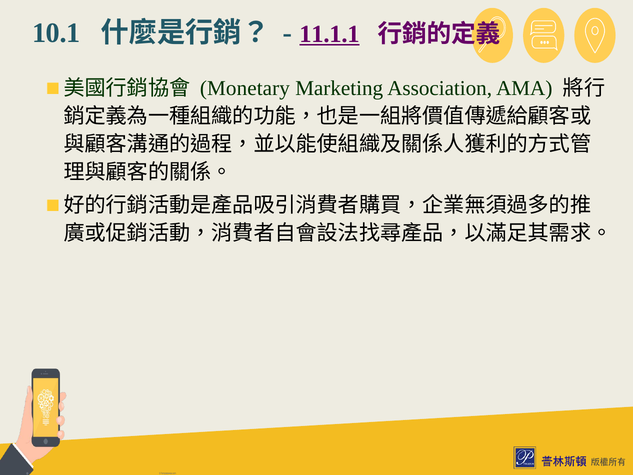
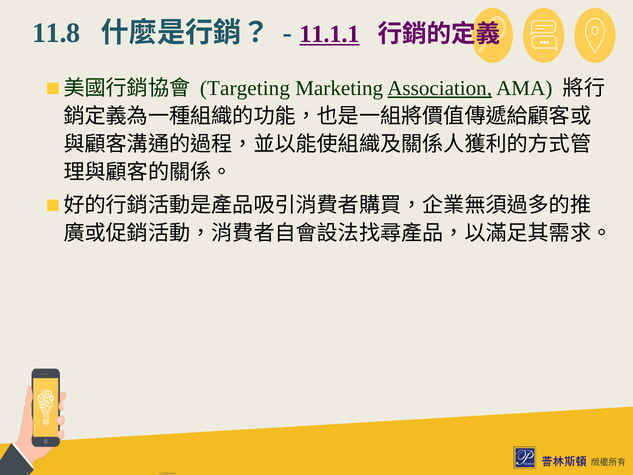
10.1: 10.1 -> 11.8
Monetary: Monetary -> Targeting
Association underline: none -> present
